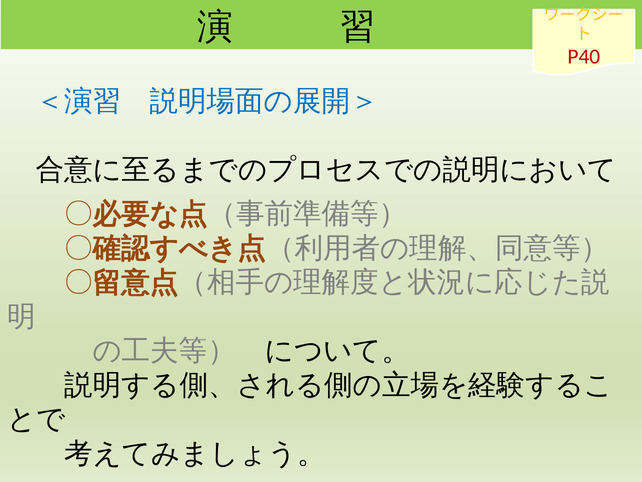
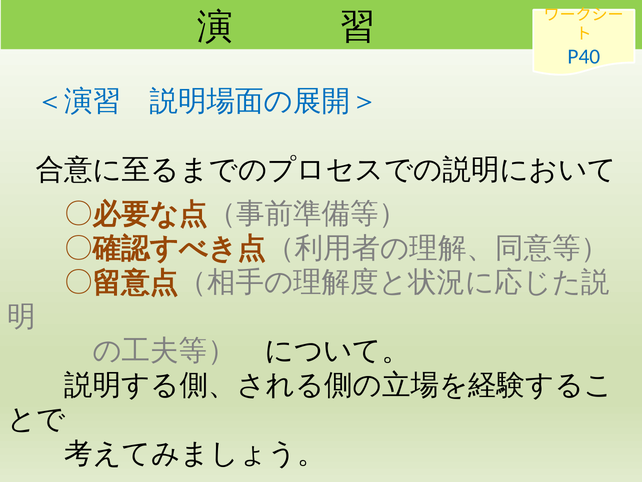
P40 colour: red -> blue
